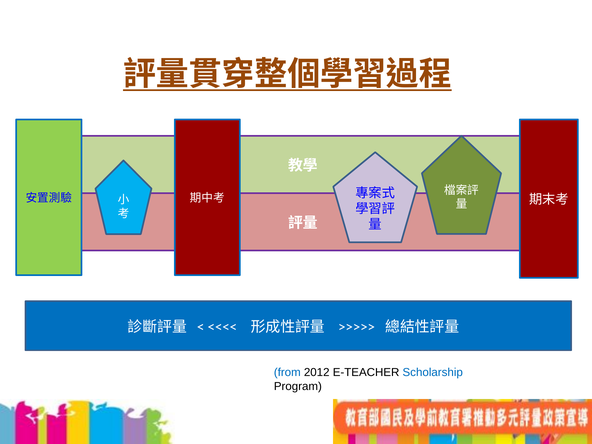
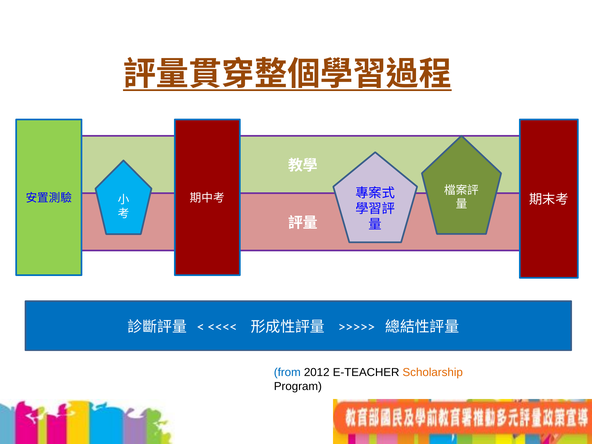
Scholarship colour: blue -> orange
